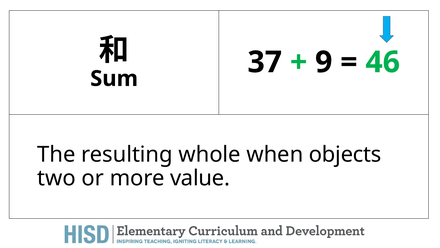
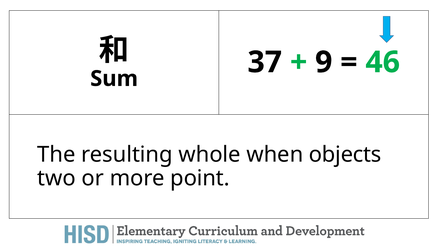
value: value -> point
